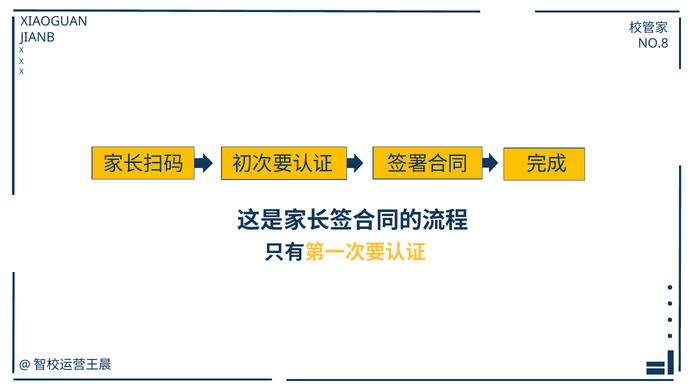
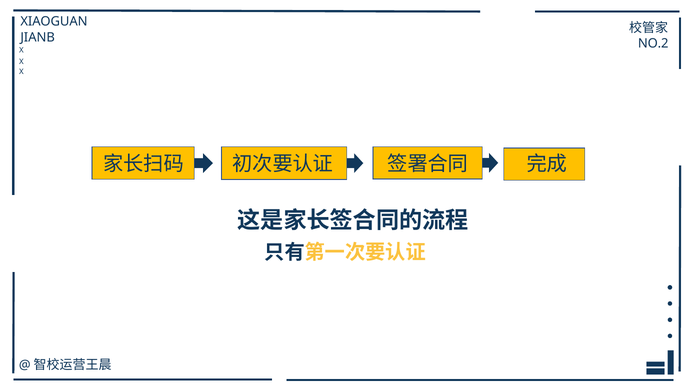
NO.8: NO.8 -> NO.2
